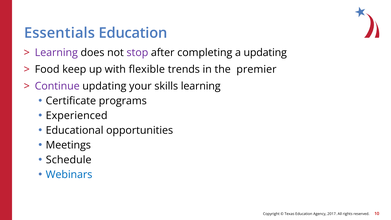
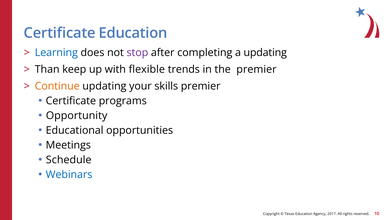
Essentials at (60, 33): Essentials -> Certificate
Learning at (56, 53) colour: purple -> blue
Food: Food -> Than
Continue colour: purple -> orange
skills learning: learning -> premier
Experienced: Experienced -> Opportunity
